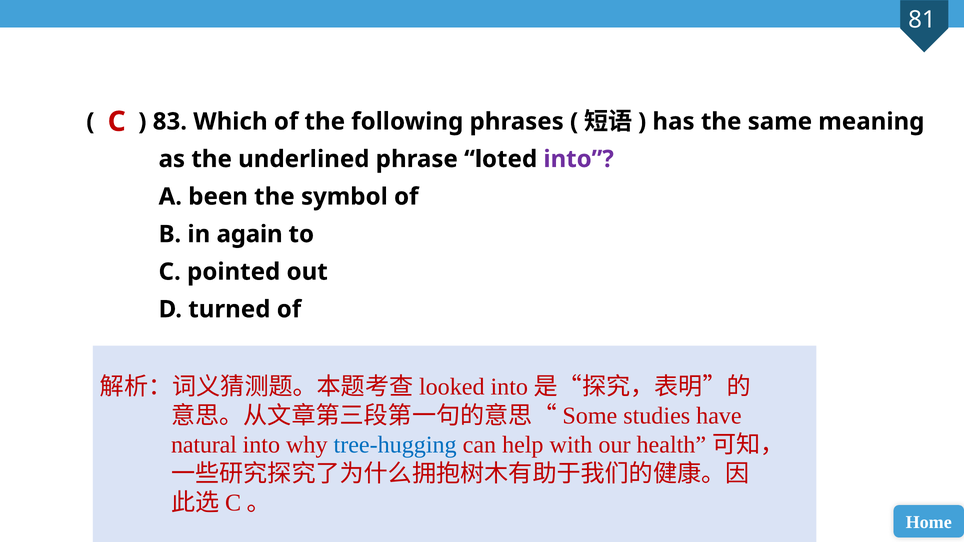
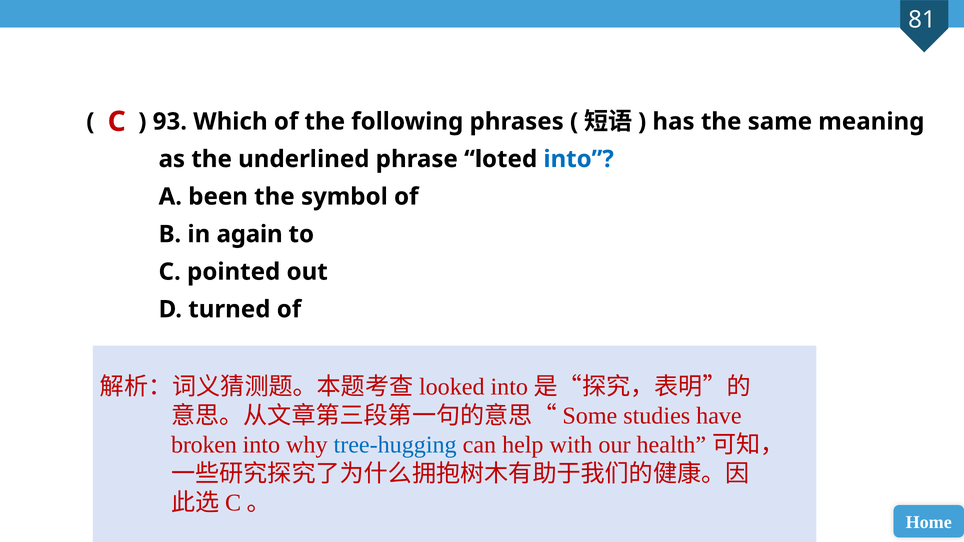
83: 83 -> 93
into at (579, 159) colour: purple -> blue
natural: natural -> broken
